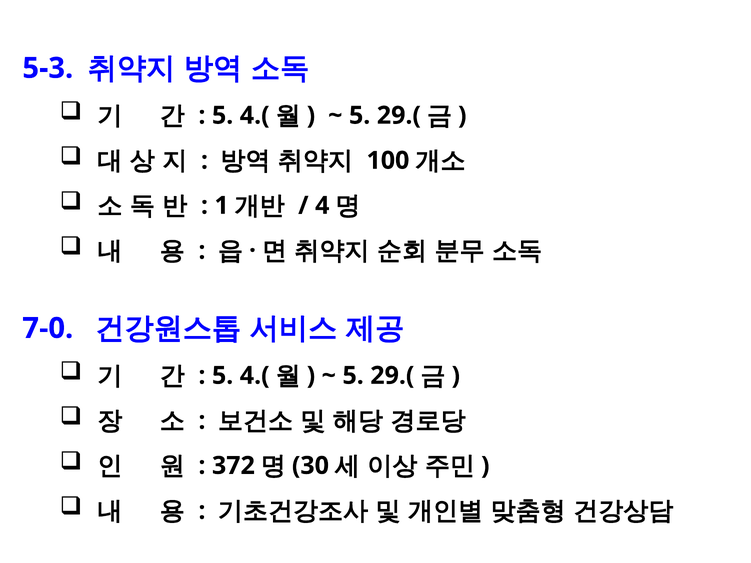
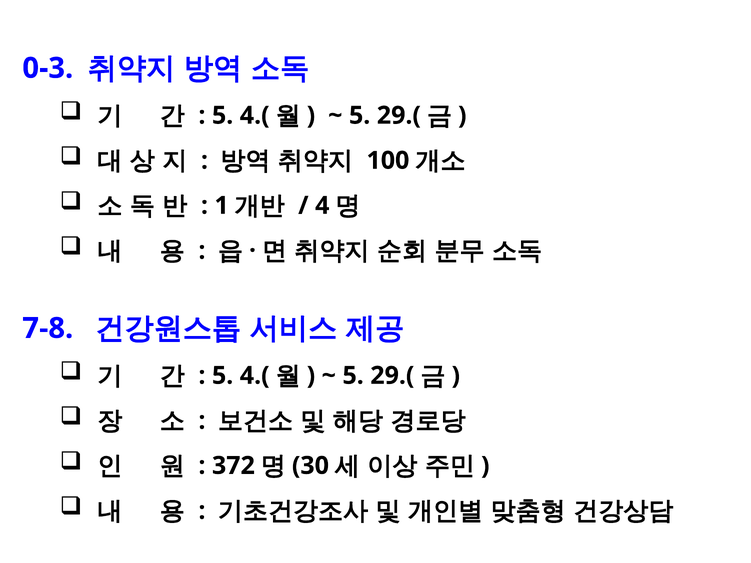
5-3: 5-3 -> 0-3
7-0: 7-0 -> 7-8
